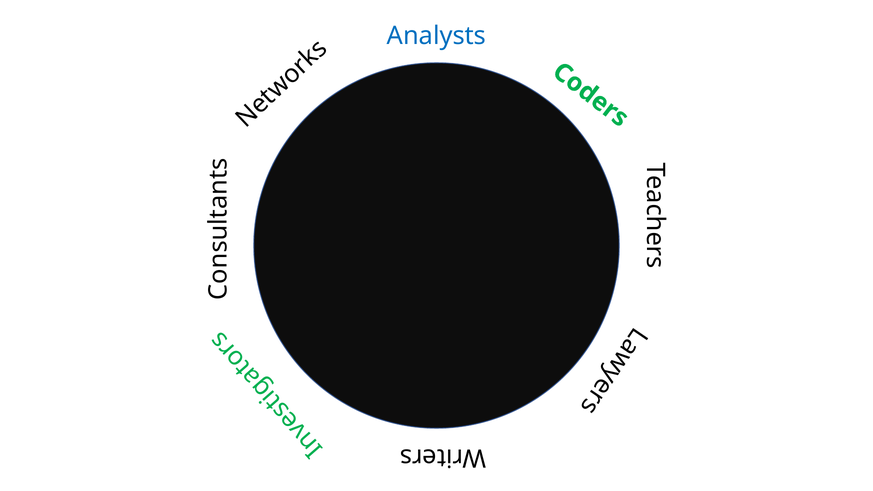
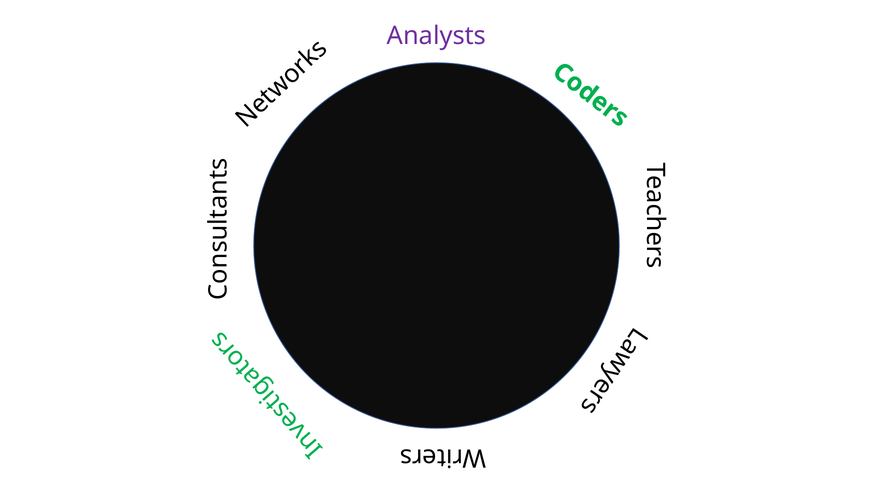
Analysts colour: blue -> purple
